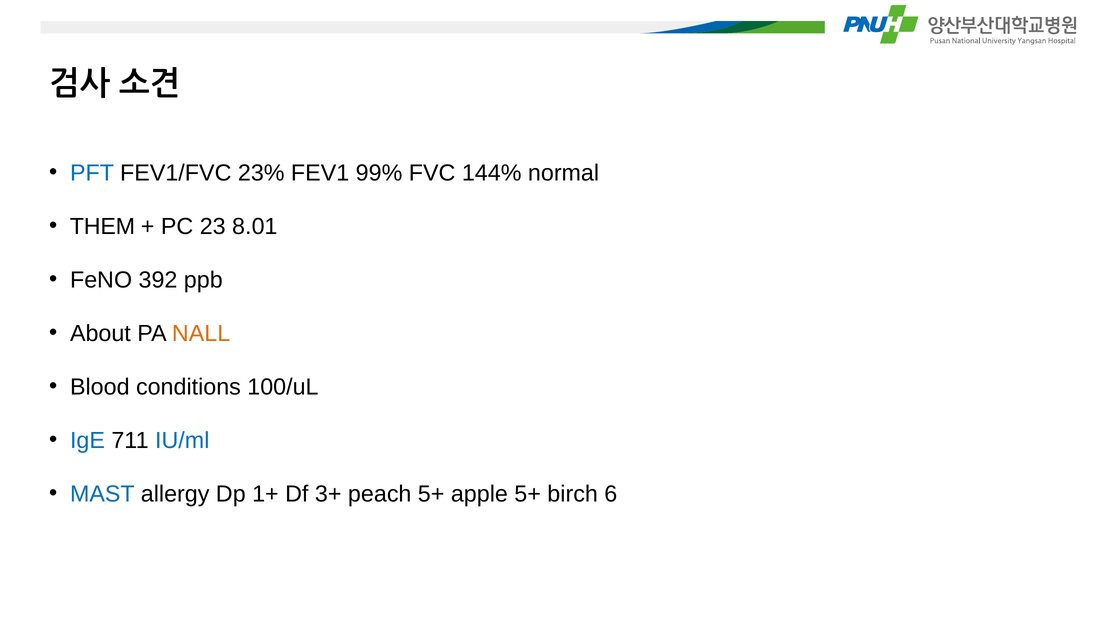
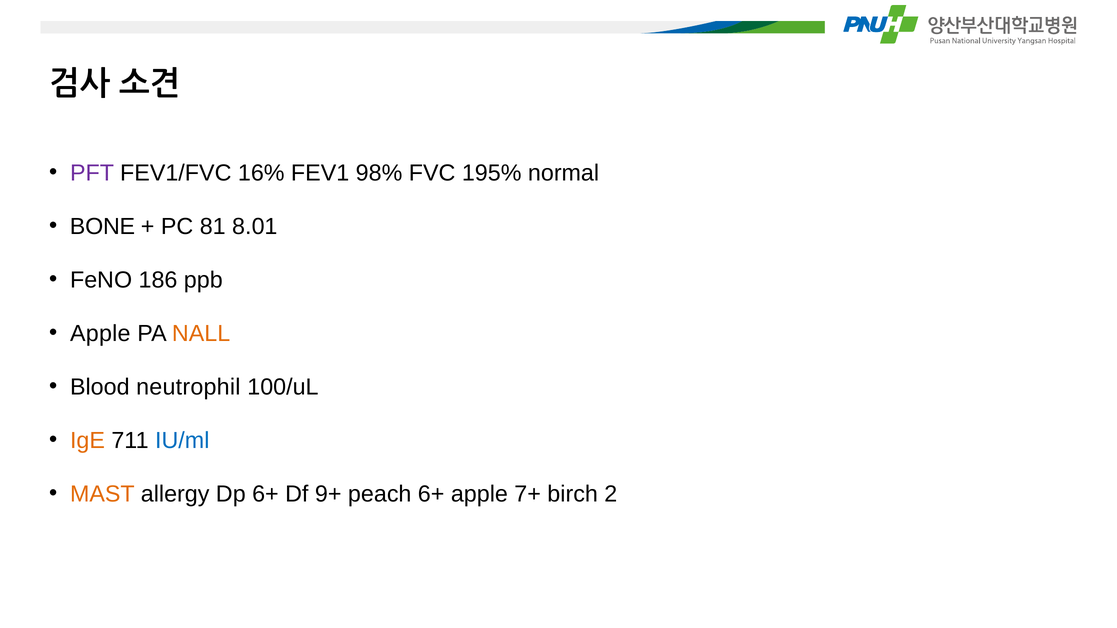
PFT colour: blue -> purple
23%: 23% -> 16%
99%: 99% -> 98%
144%: 144% -> 195%
THEM: THEM -> BONE
23: 23 -> 81
392: 392 -> 186
About at (100, 334): About -> Apple
conditions: conditions -> neutrophil
IgE colour: blue -> orange
MAST colour: blue -> orange
Dp 1+: 1+ -> 6+
3+: 3+ -> 9+
peach 5+: 5+ -> 6+
apple 5+: 5+ -> 7+
6: 6 -> 2
